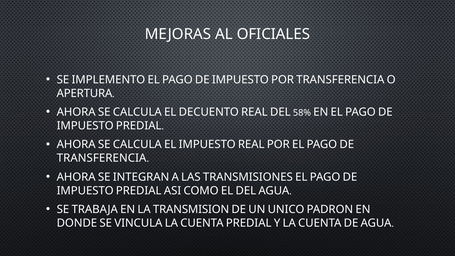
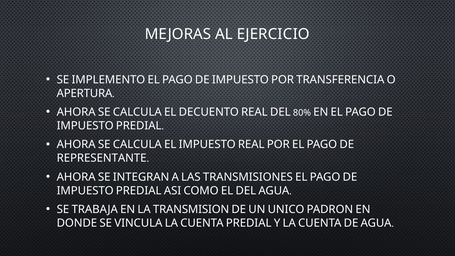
OFICIALES: OFICIALES -> EJERCICIO
58%: 58% -> 80%
TRANSFERENCIA at (102, 158): TRANSFERENCIA -> REPRESENTANTE
